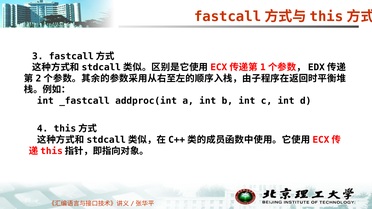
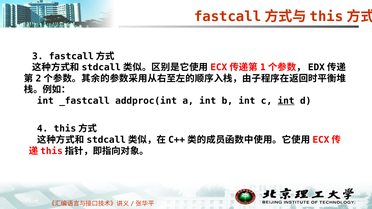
int at (286, 101) underline: none -> present
